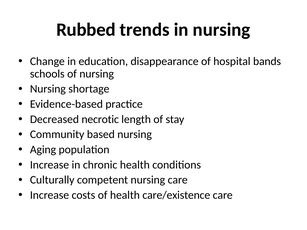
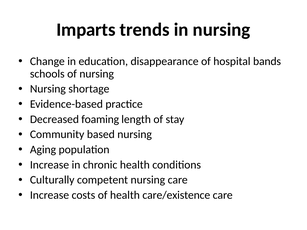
Rubbed: Rubbed -> Imparts
necrotic: necrotic -> foaming
